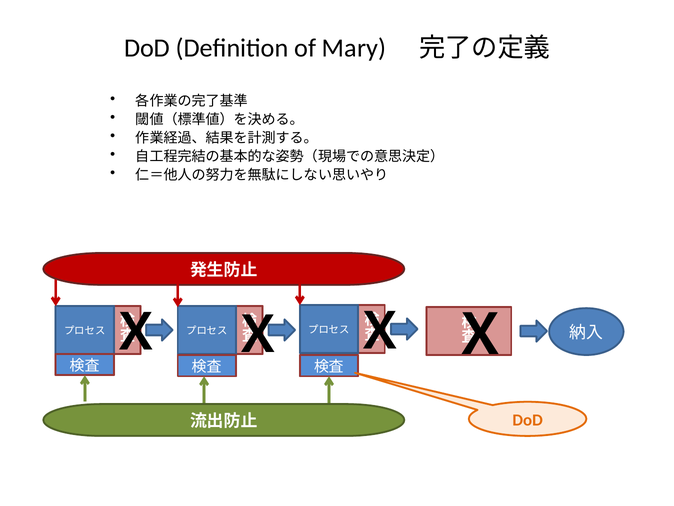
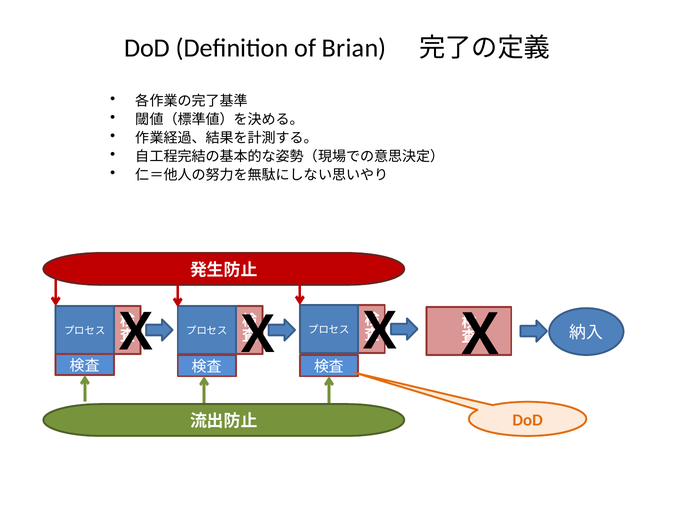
Mary: Mary -> Brian
